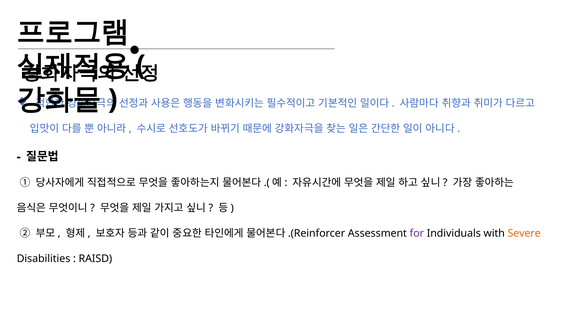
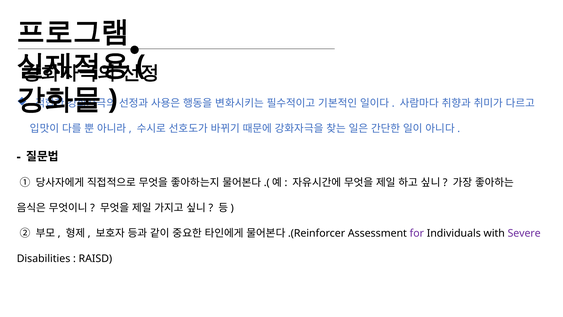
Severe colour: orange -> purple
